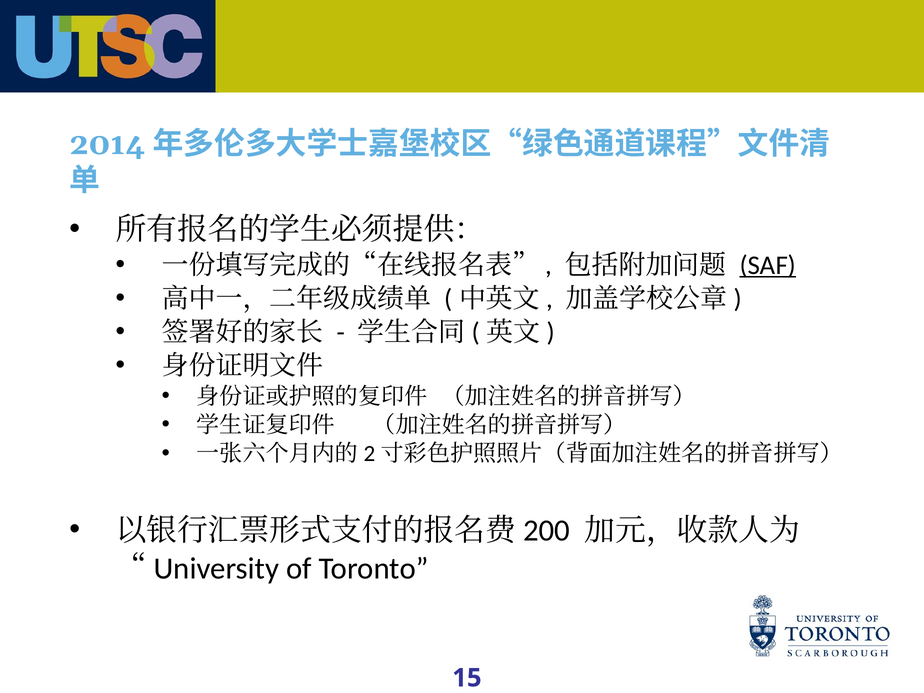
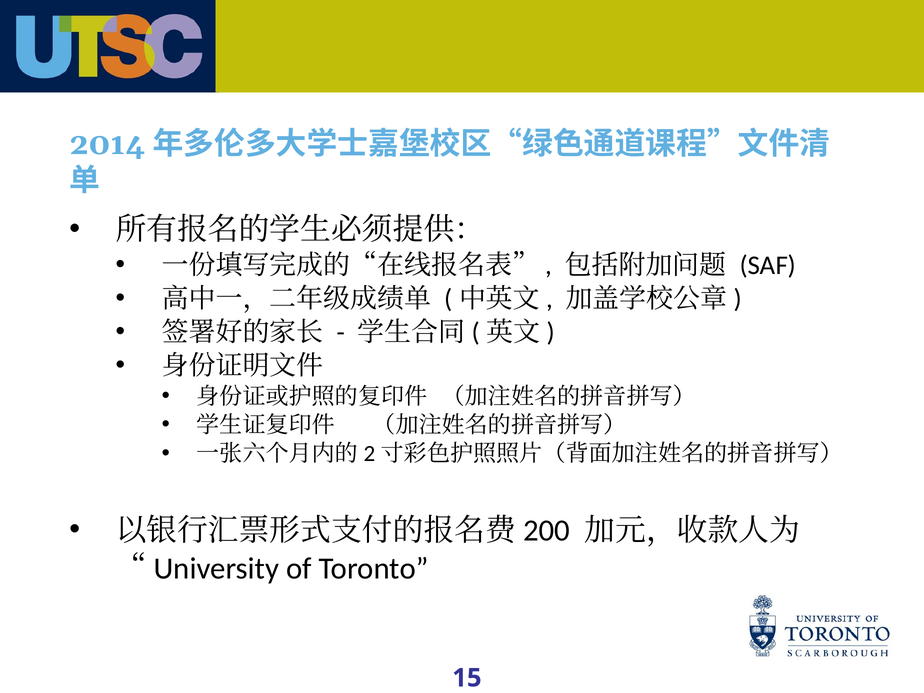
SAF underline: present -> none
